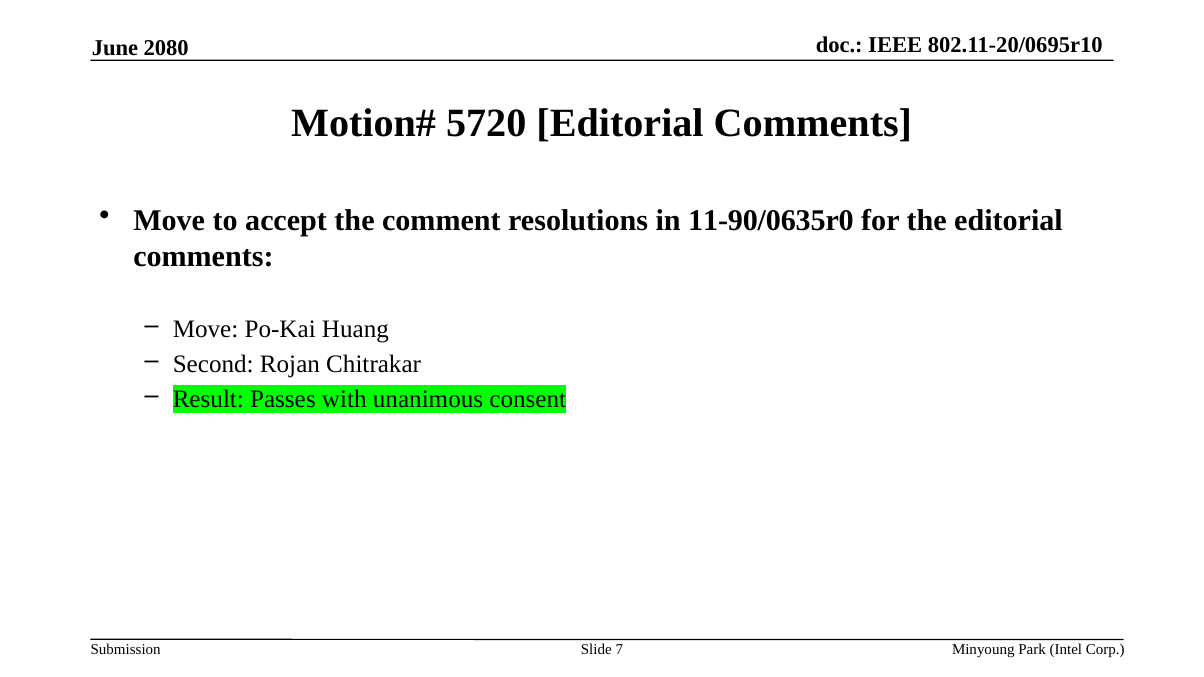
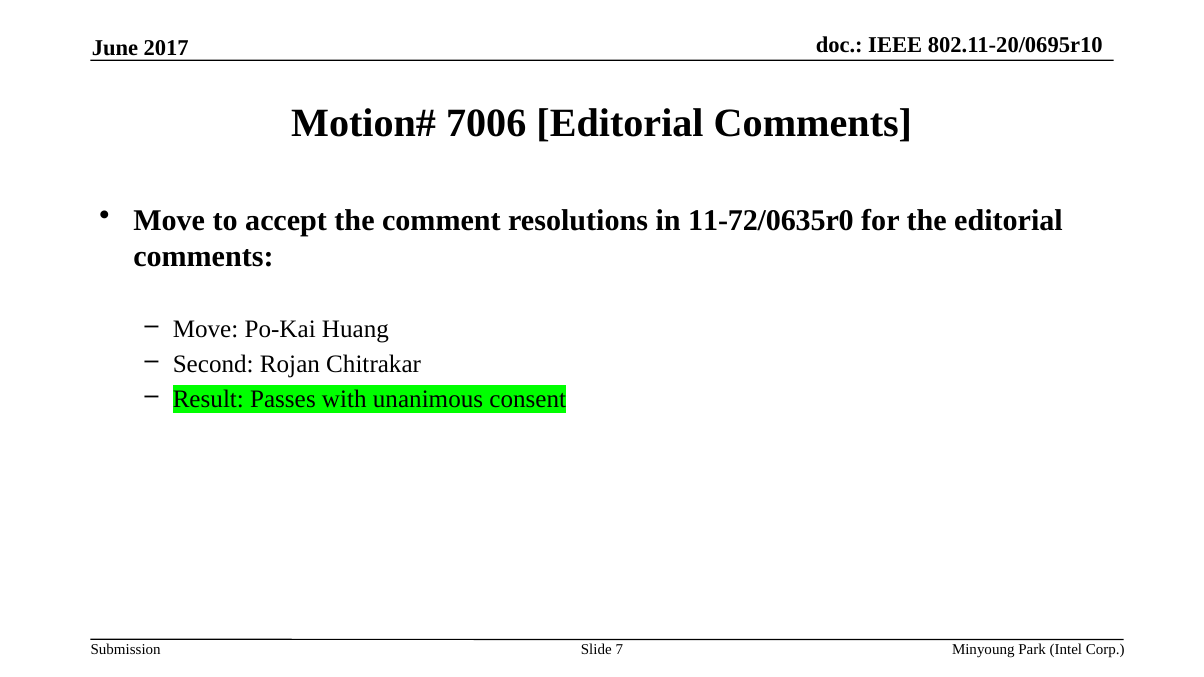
2080: 2080 -> 2017
5720: 5720 -> 7006
11-90/0635r0: 11-90/0635r0 -> 11-72/0635r0
